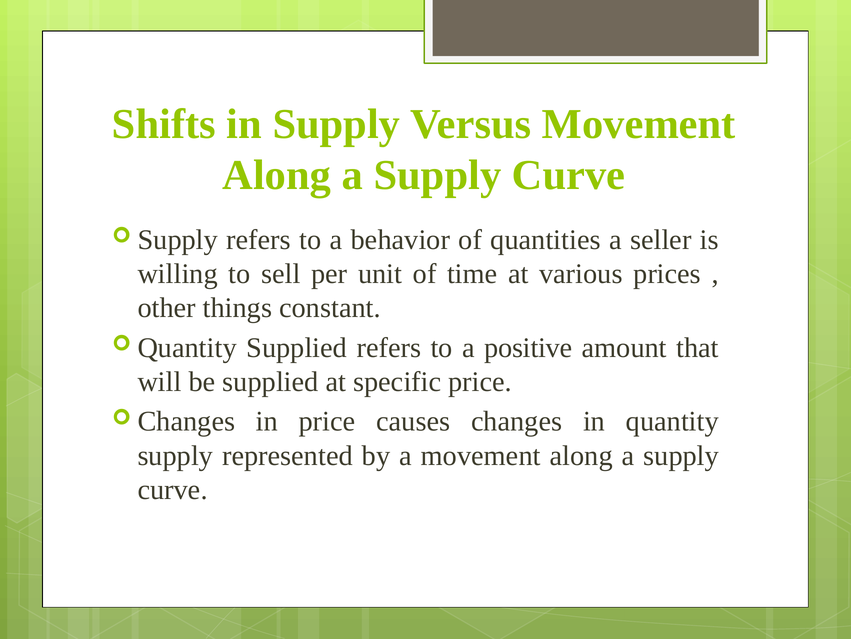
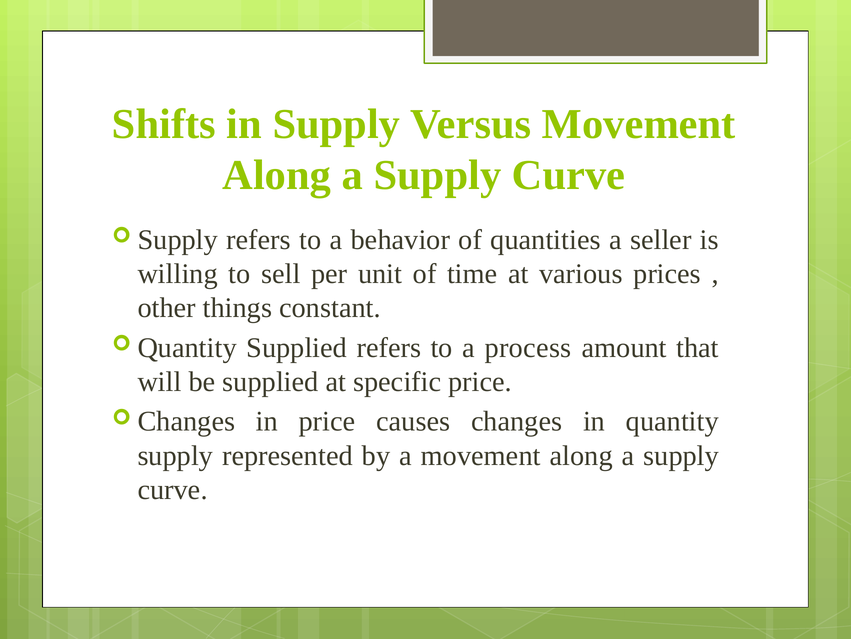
positive: positive -> process
